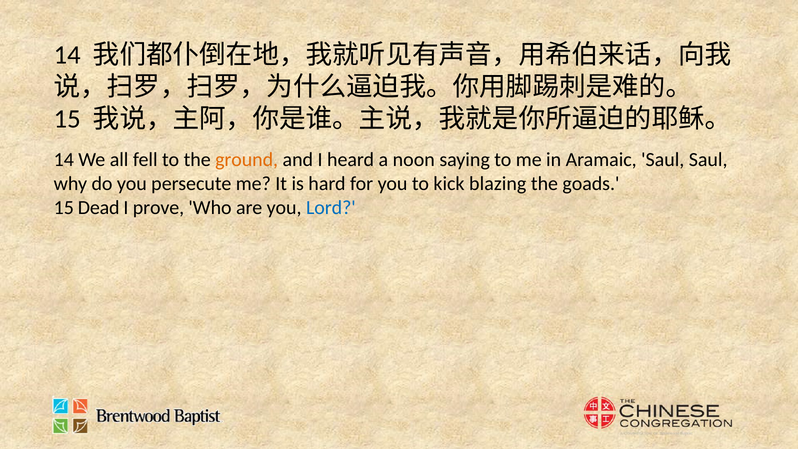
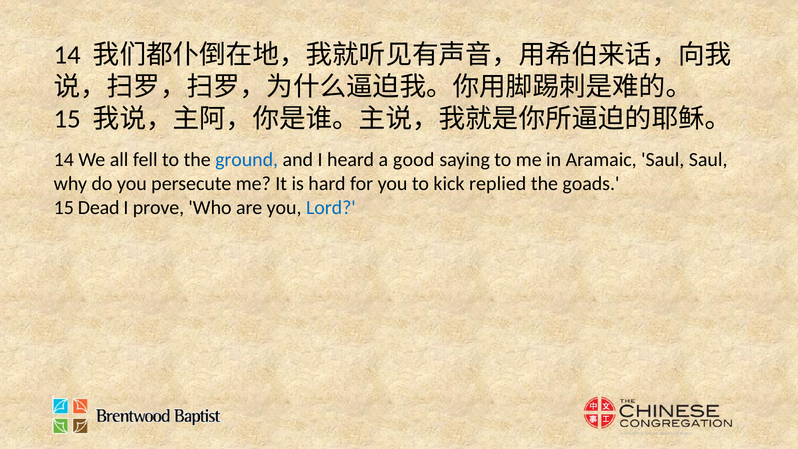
ground colour: orange -> blue
noon: noon -> good
blazing: blazing -> replied
